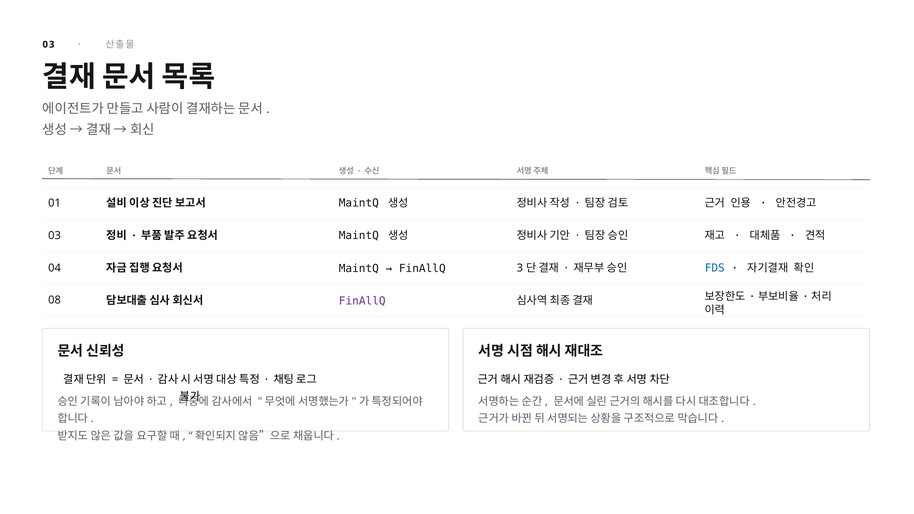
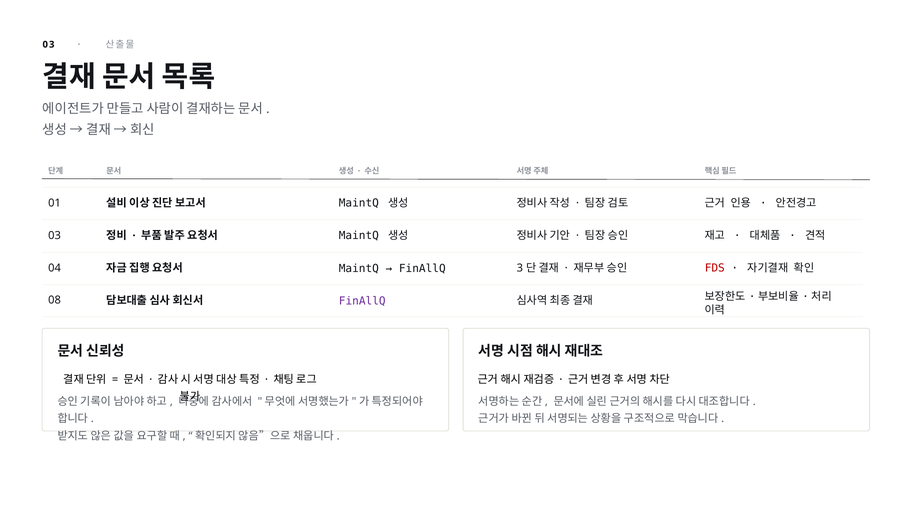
FDS colour: blue -> red
